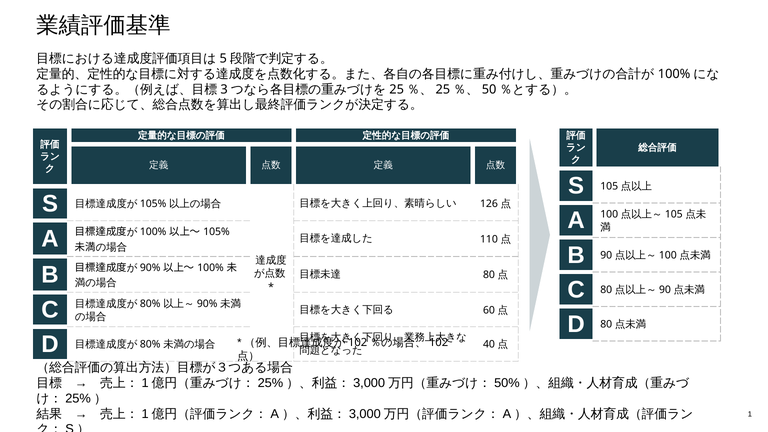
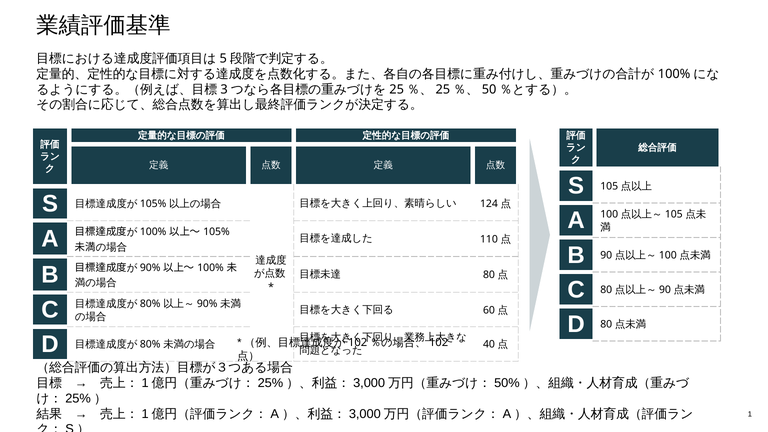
126: 126 -> 124
